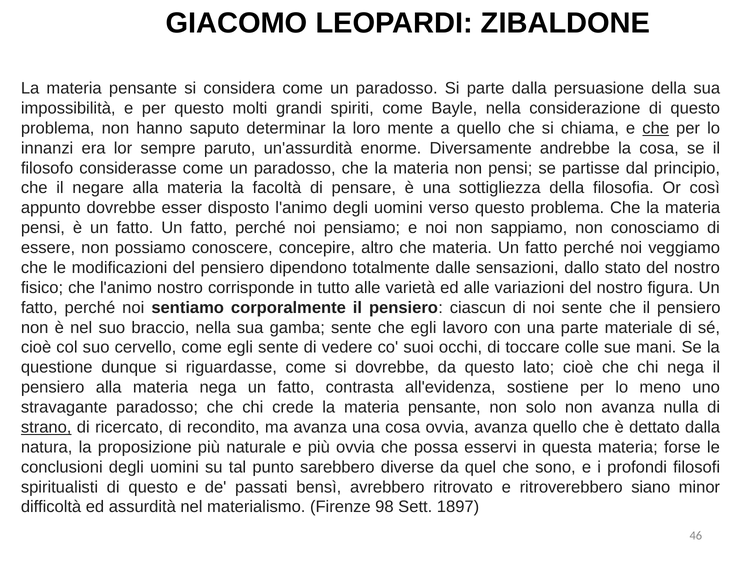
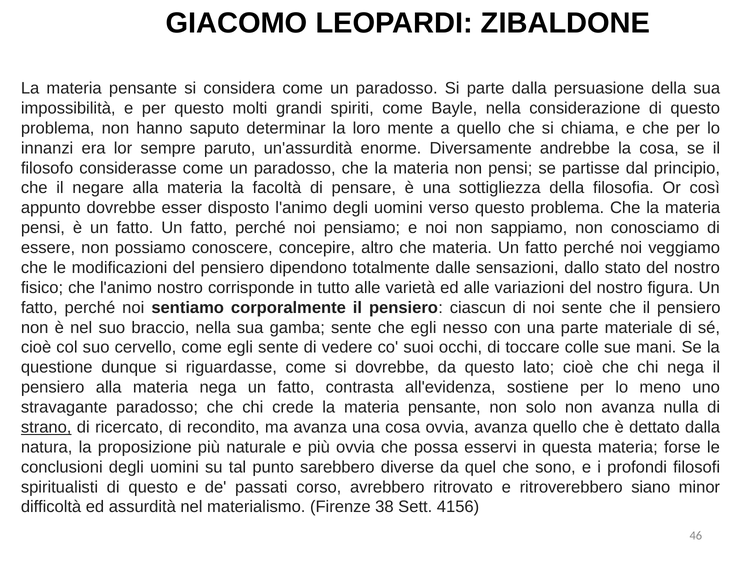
che at (656, 128) underline: present -> none
lavoro: lavoro -> nesso
bensì: bensì -> corso
98: 98 -> 38
1897: 1897 -> 4156
